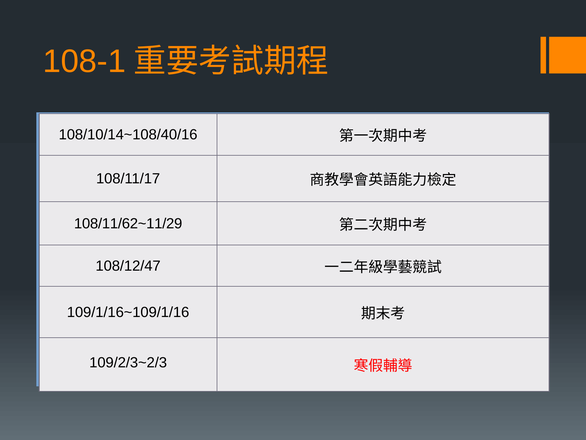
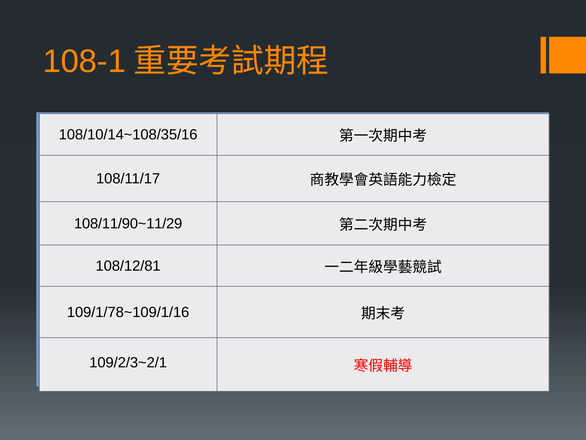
108/10/14~108/40/16: 108/10/14~108/40/16 -> 108/10/14~108/35/16
108/11/62~11/29: 108/11/62~11/29 -> 108/11/90~11/29
108/12/47: 108/12/47 -> 108/12/81
109/1/16~109/1/16: 109/1/16~109/1/16 -> 109/1/78~109/1/16
109/2/3~2/3: 109/2/3~2/3 -> 109/2/3~2/1
